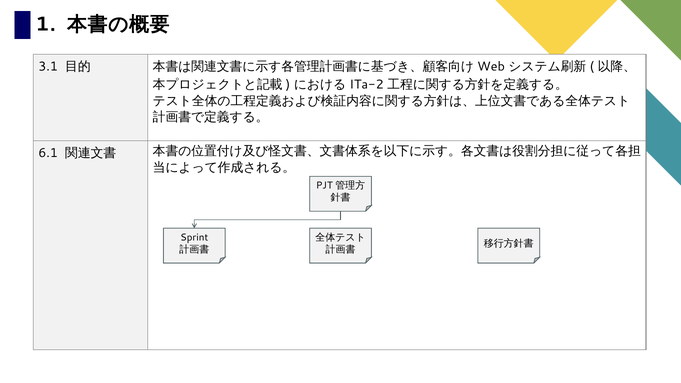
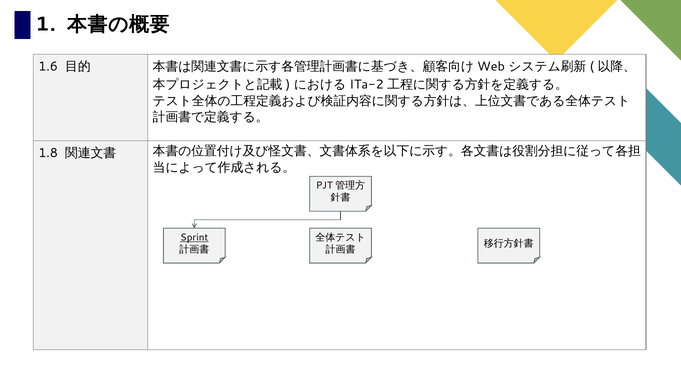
3.1: 3.1 -> 1.6
6.1: 6.1 -> 1.8
Sprint underline: none -> present
